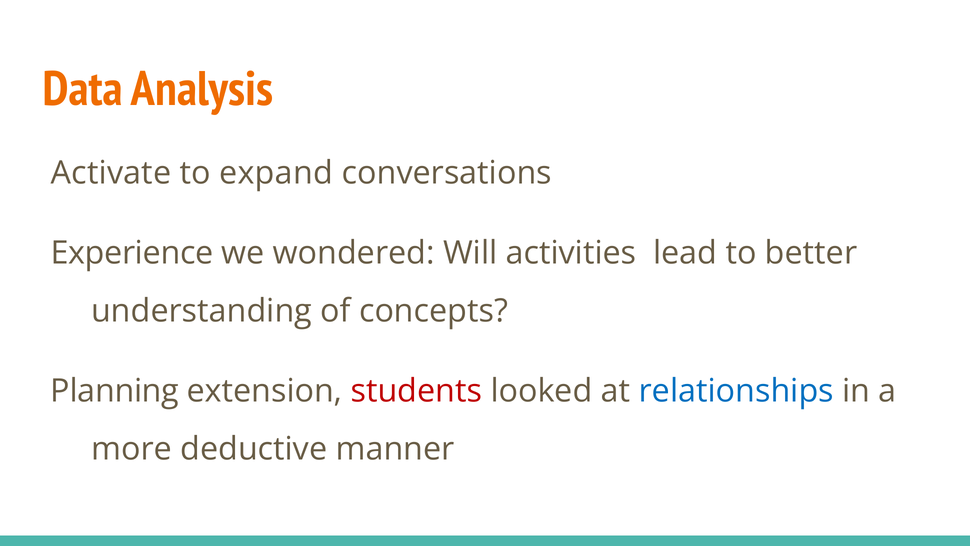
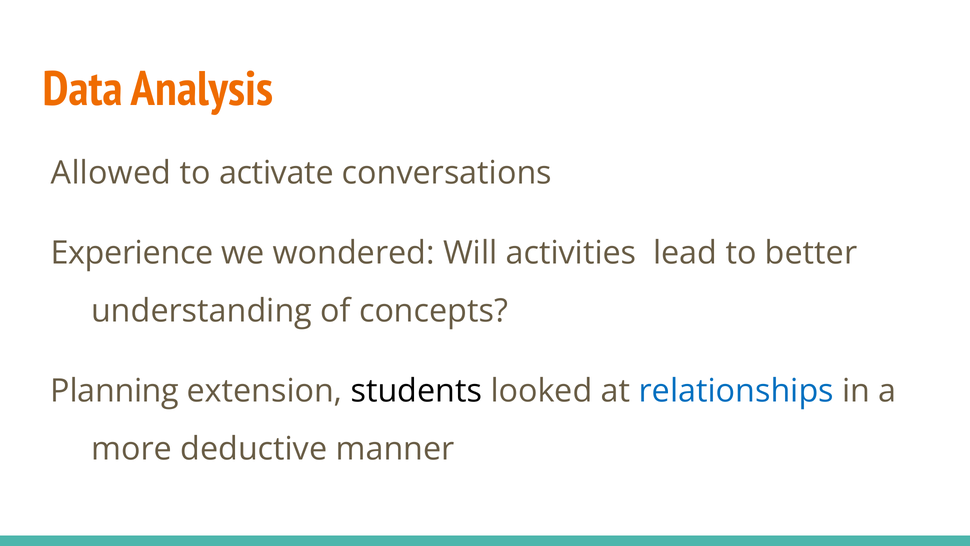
Activate: Activate -> Allowed
expand: expand -> activate
students colour: red -> black
